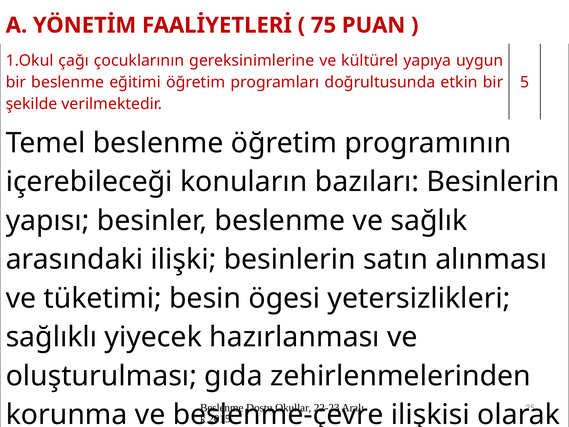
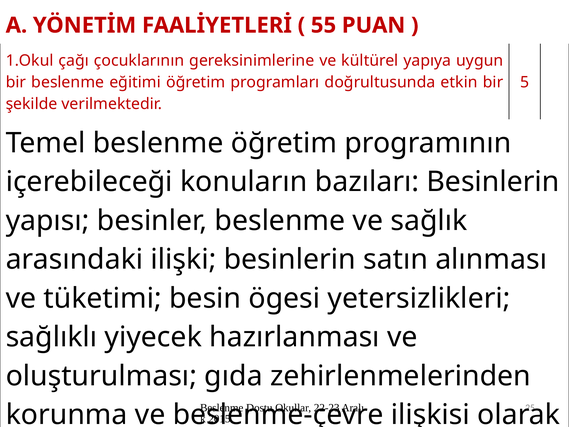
75: 75 -> 55
